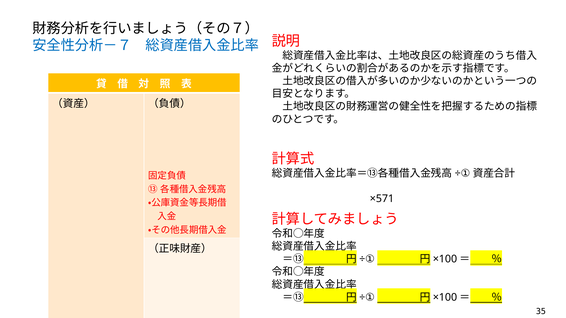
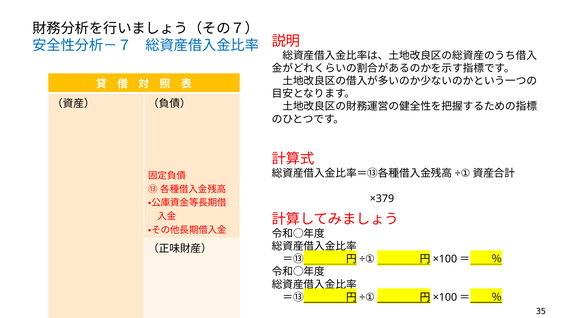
×571: ×571 -> ×379
